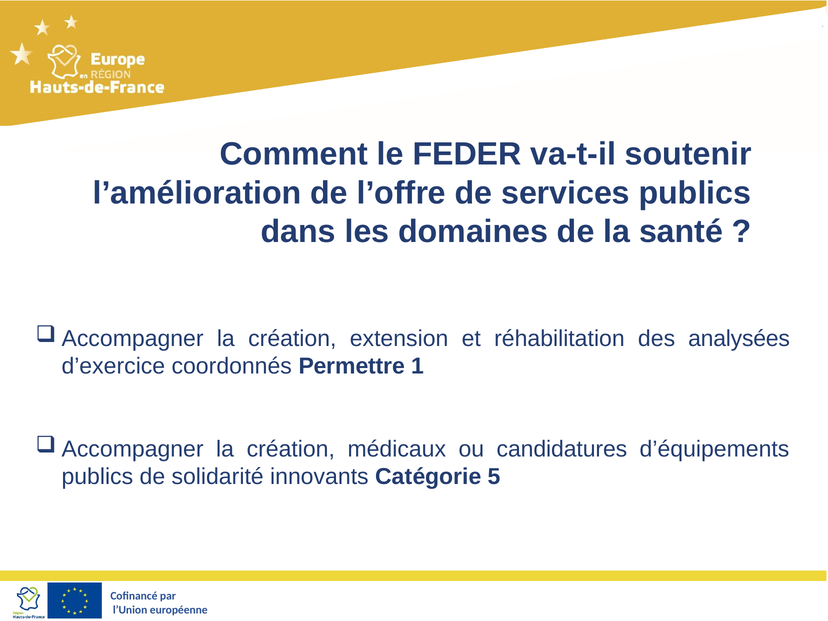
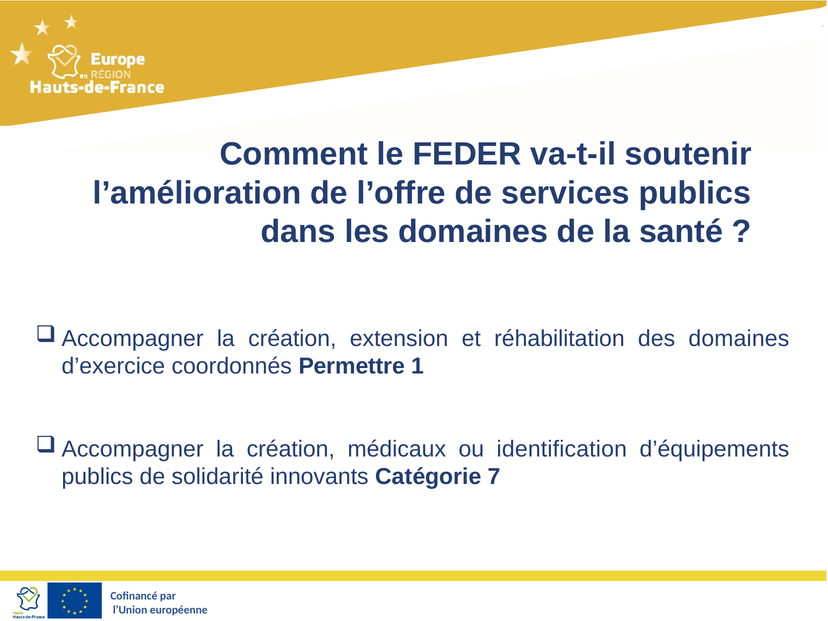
des analysées: analysées -> domaines
candidatures: candidatures -> identification
5: 5 -> 7
